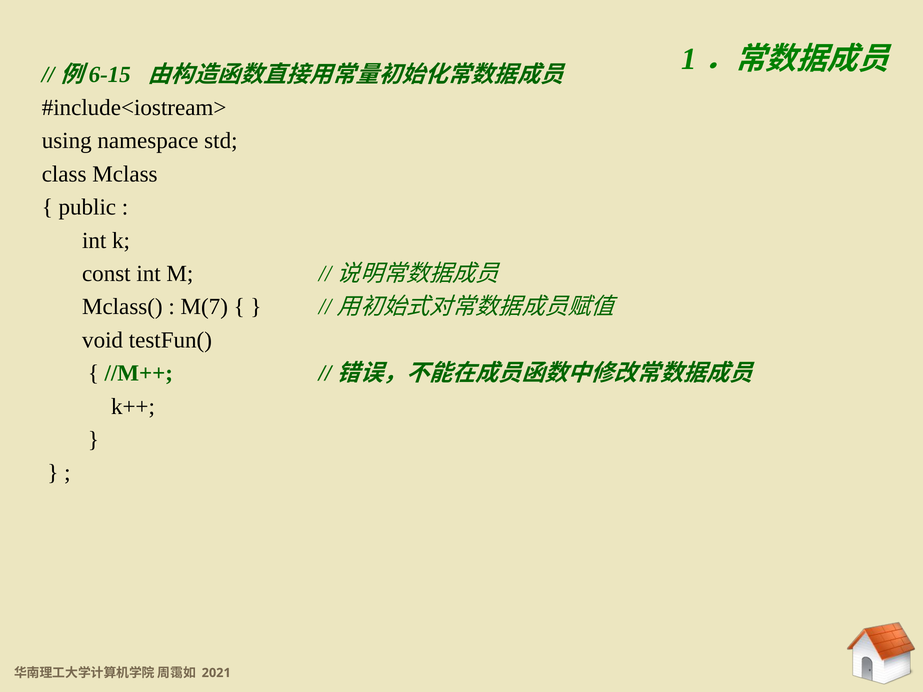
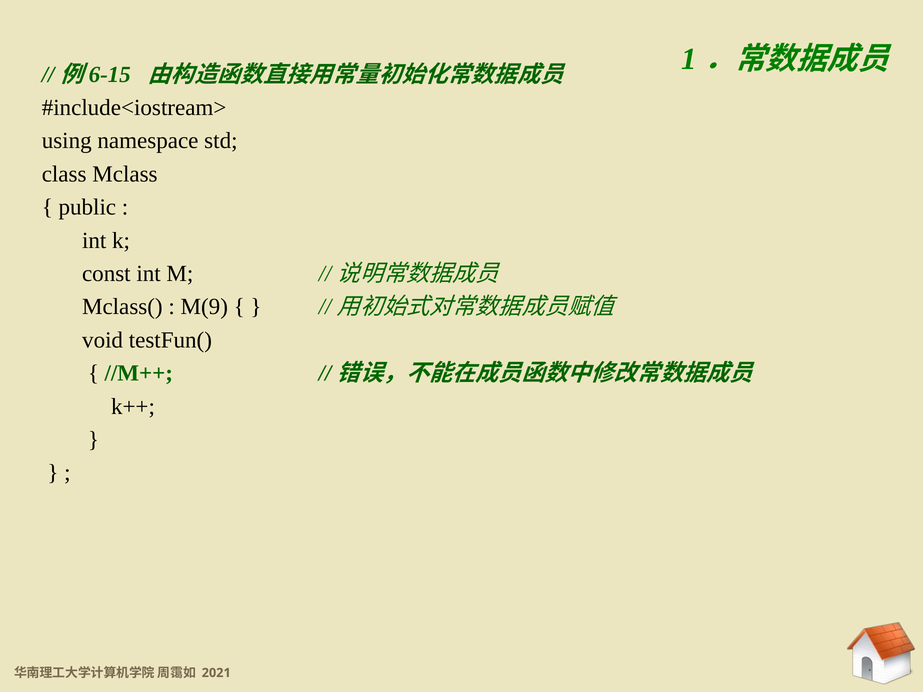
M(7: M(7 -> M(9
